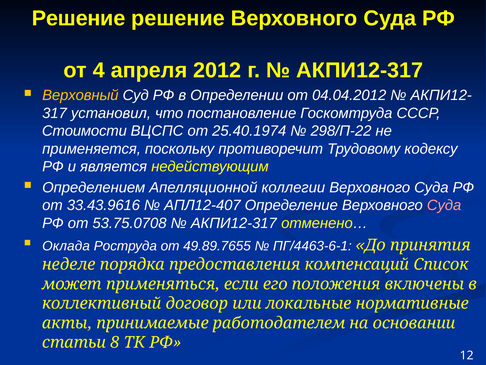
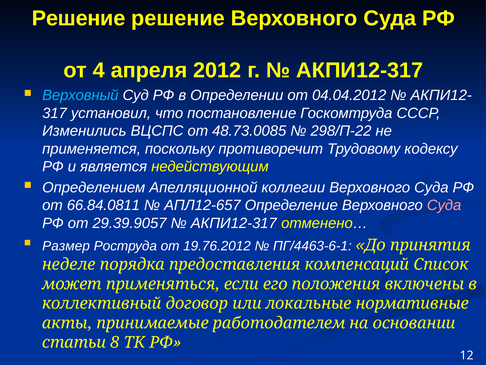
Верховный colour: yellow -> light blue
Стоимости: Стоимости -> Изменились
25.40.1974: 25.40.1974 -> 48.73.0085
33.43.9616: 33.43.9616 -> 66.84.0811
АПЛ12-407: АПЛ12-407 -> АПЛ12-657
53.75.0708: 53.75.0708 -> 29.39.9057
Оклада: Оклада -> Размер
49.89.7655: 49.89.7655 -> 19.76.2012
